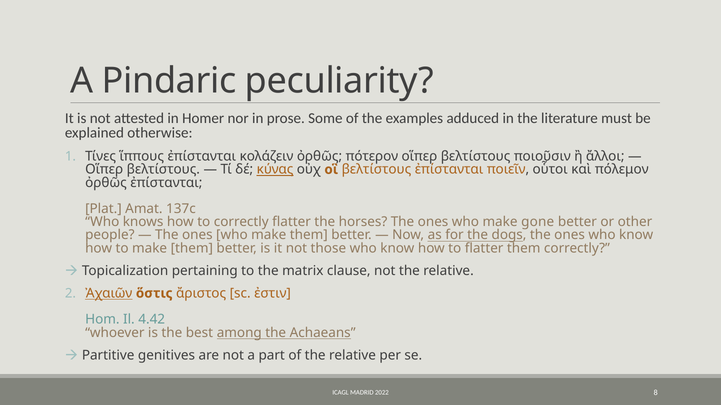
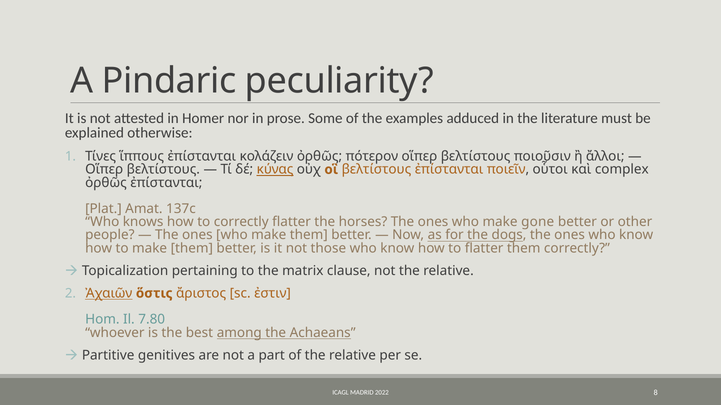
πόλεμον: πόλεμον -> complex
4.42: 4.42 -> 7.80
